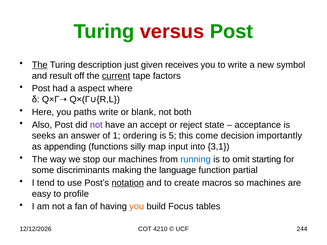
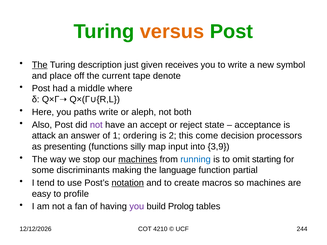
versus colour: red -> orange
result: result -> place
current underline: present -> none
factors: factors -> denote
aspect: aspect -> middle
blank: blank -> aleph
seeks: seeks -> attack
5: 5 -> 2
importantly: importantly -> processors
appending: appending -> presenting
3,1: 3,1 -> 3,9
machines at (138, 159) underline: none -> present
you at (137, 207) colour: orange -> purple
Focus: Focus -> Prolog
